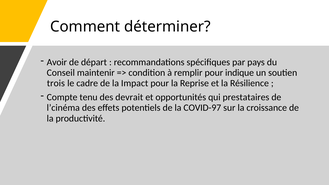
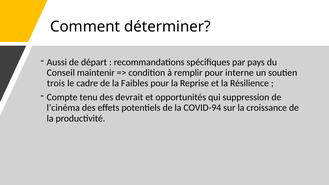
Avoir: Avoir -> Aussi
indique: indique -> interne
Impact: Impact -> Faibles
prestataires: prestataires -> suppression
COVID-97: COVID-97 -> COVID-94
